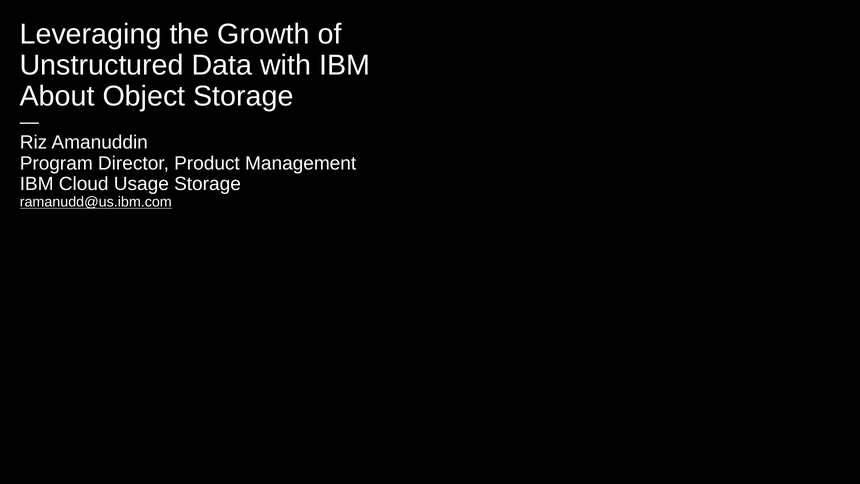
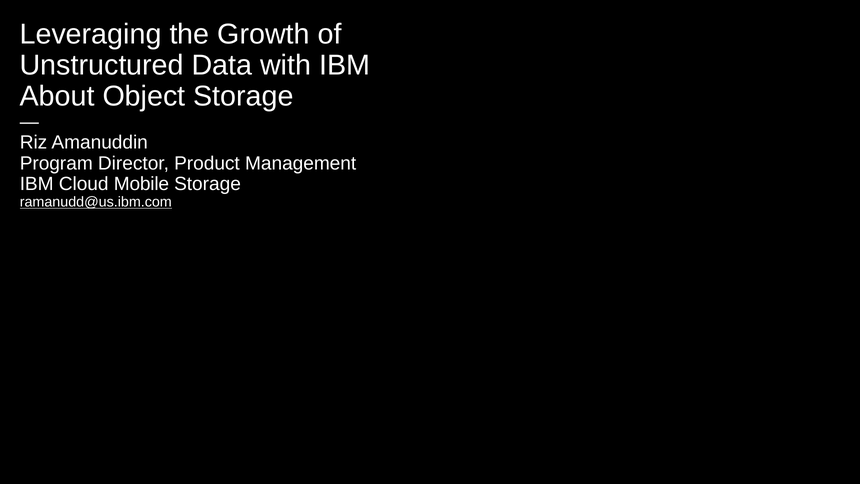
Usage: Usage -> Mobile
